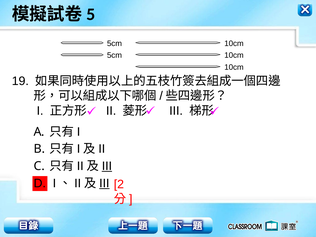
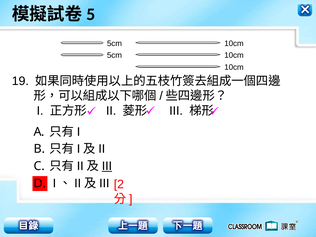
III at (104, 183) underline: present -> none
